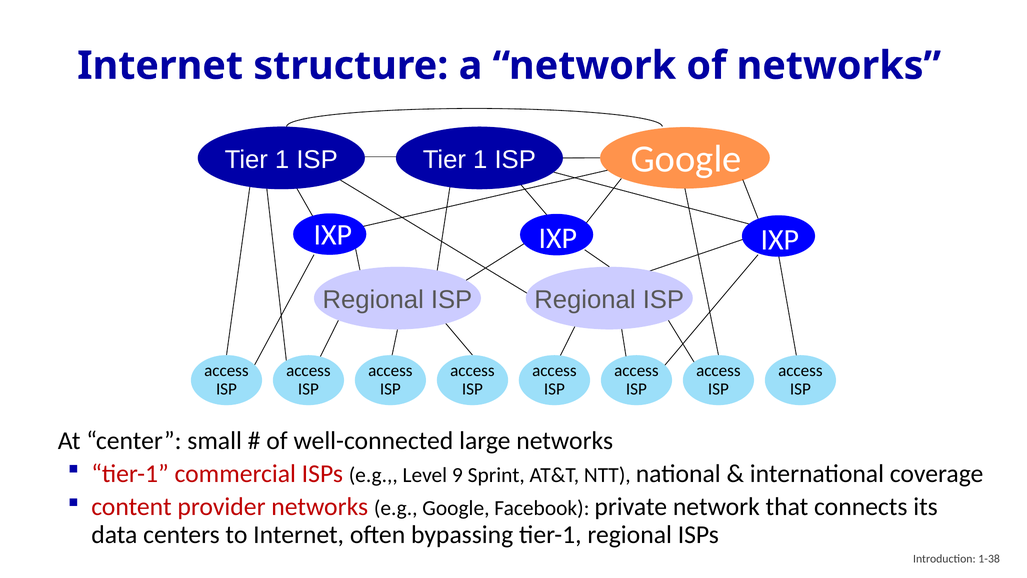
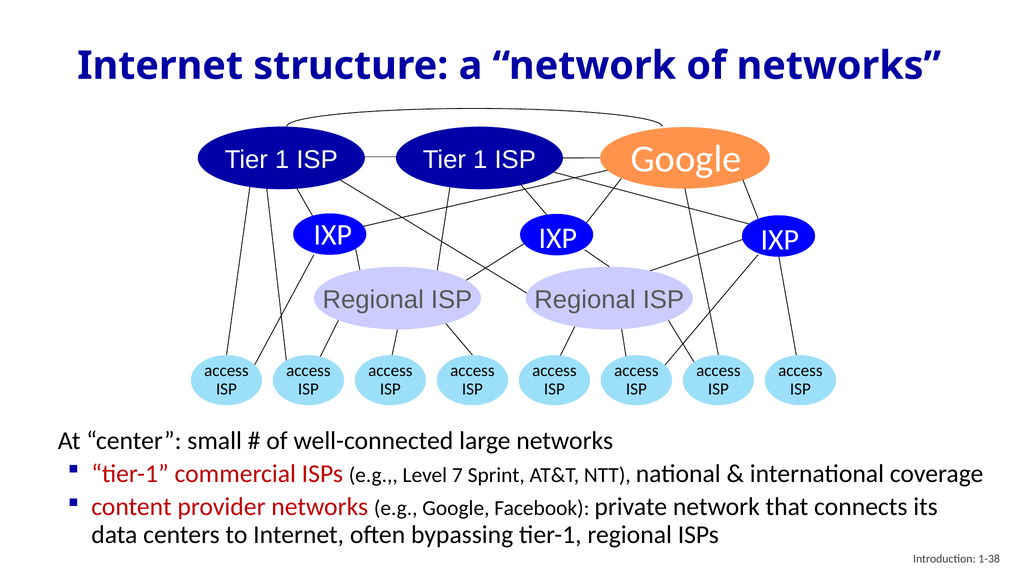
9: 9 -> 7
